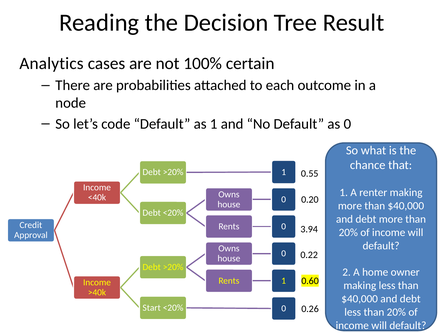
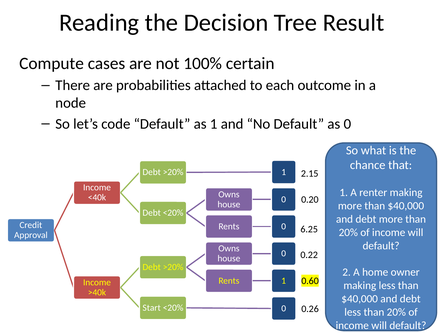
Analytics: Analytics -> Compute
0.55: 0.55 -> 2.15
3.94: 3.94 -> 6.25
